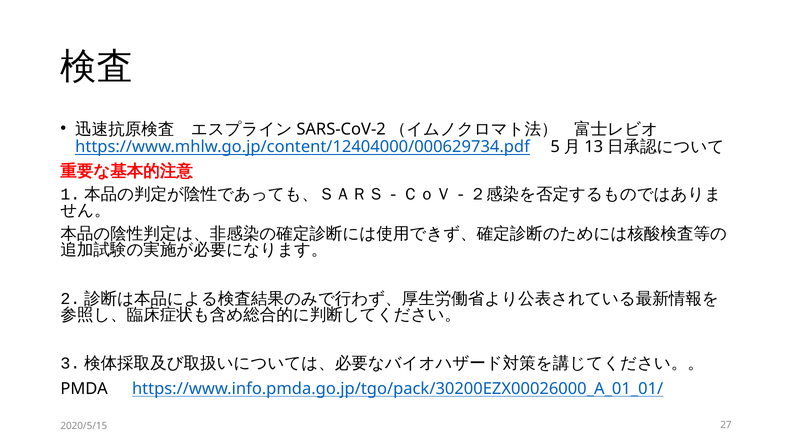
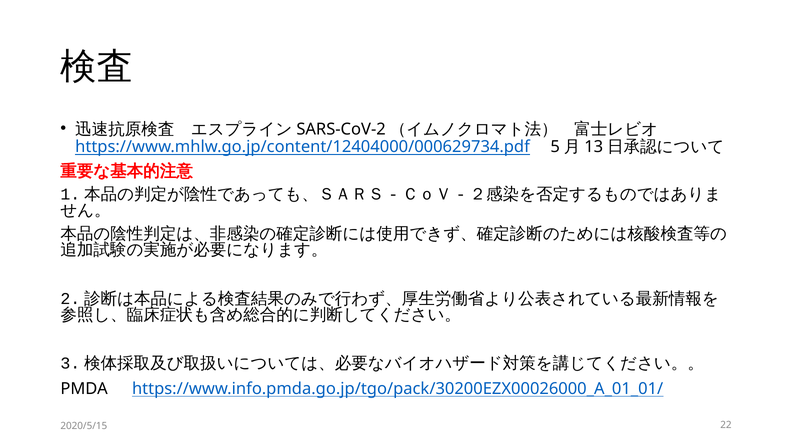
27: 27 -> 22
